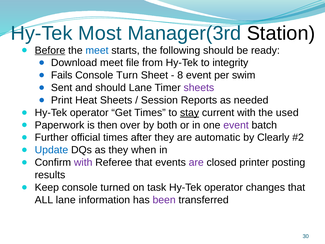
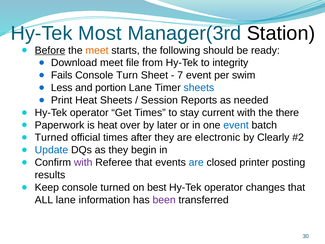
meet at (97, 50) colour: blue -> orange
8: 8 -> 7
Sent: Sent -> Less
and should: should -> portion
sheets at (199, 88) colour: purple -> blue
stay underline: present -> none
used: used -> there
is then: then -> heat
both: both -> later
event at (236, 125) colour: purple -> blue
Further at (51, 137): Further -> Turned
automatic: automatic -> electronic
when: when -> begin
are at (196, 162) colour: purple -> blue
task: task -> best
